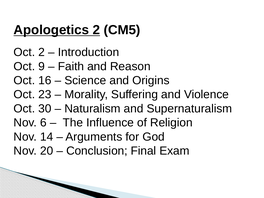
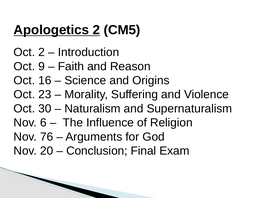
14: 14 -> 76
